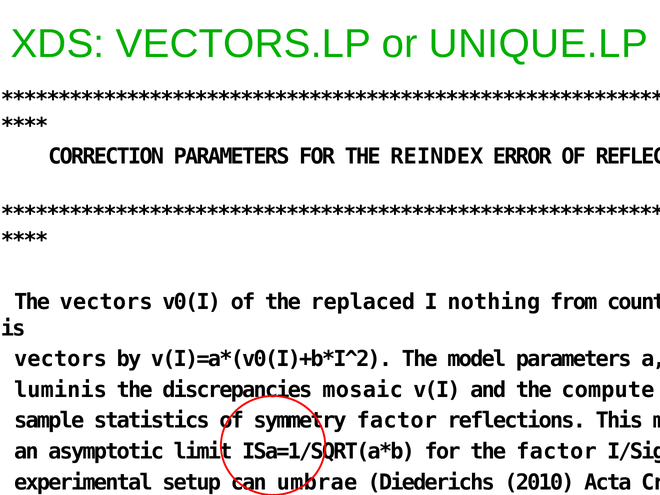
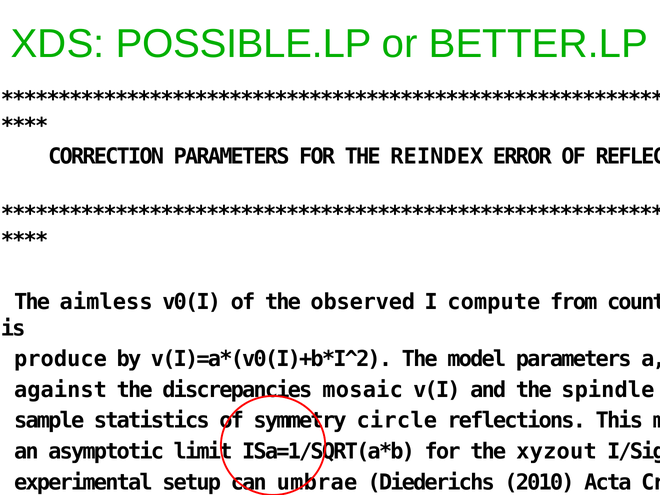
VECTORS.LP: VECTORS.LP -> POSSIBLE.LP
UNIQUE.LP: UNIQUE.LP -> BETTER.LP
The vectors: vectors -> aimless
replaced: replaced -> observed
nothing: nothing -> compute
vectors at (61, 359): vectors -> produce
luminis: luminis -> against
compute: compute -> spindle
symmetry factor: factor -> circle
the factor: factor -> xyzout
